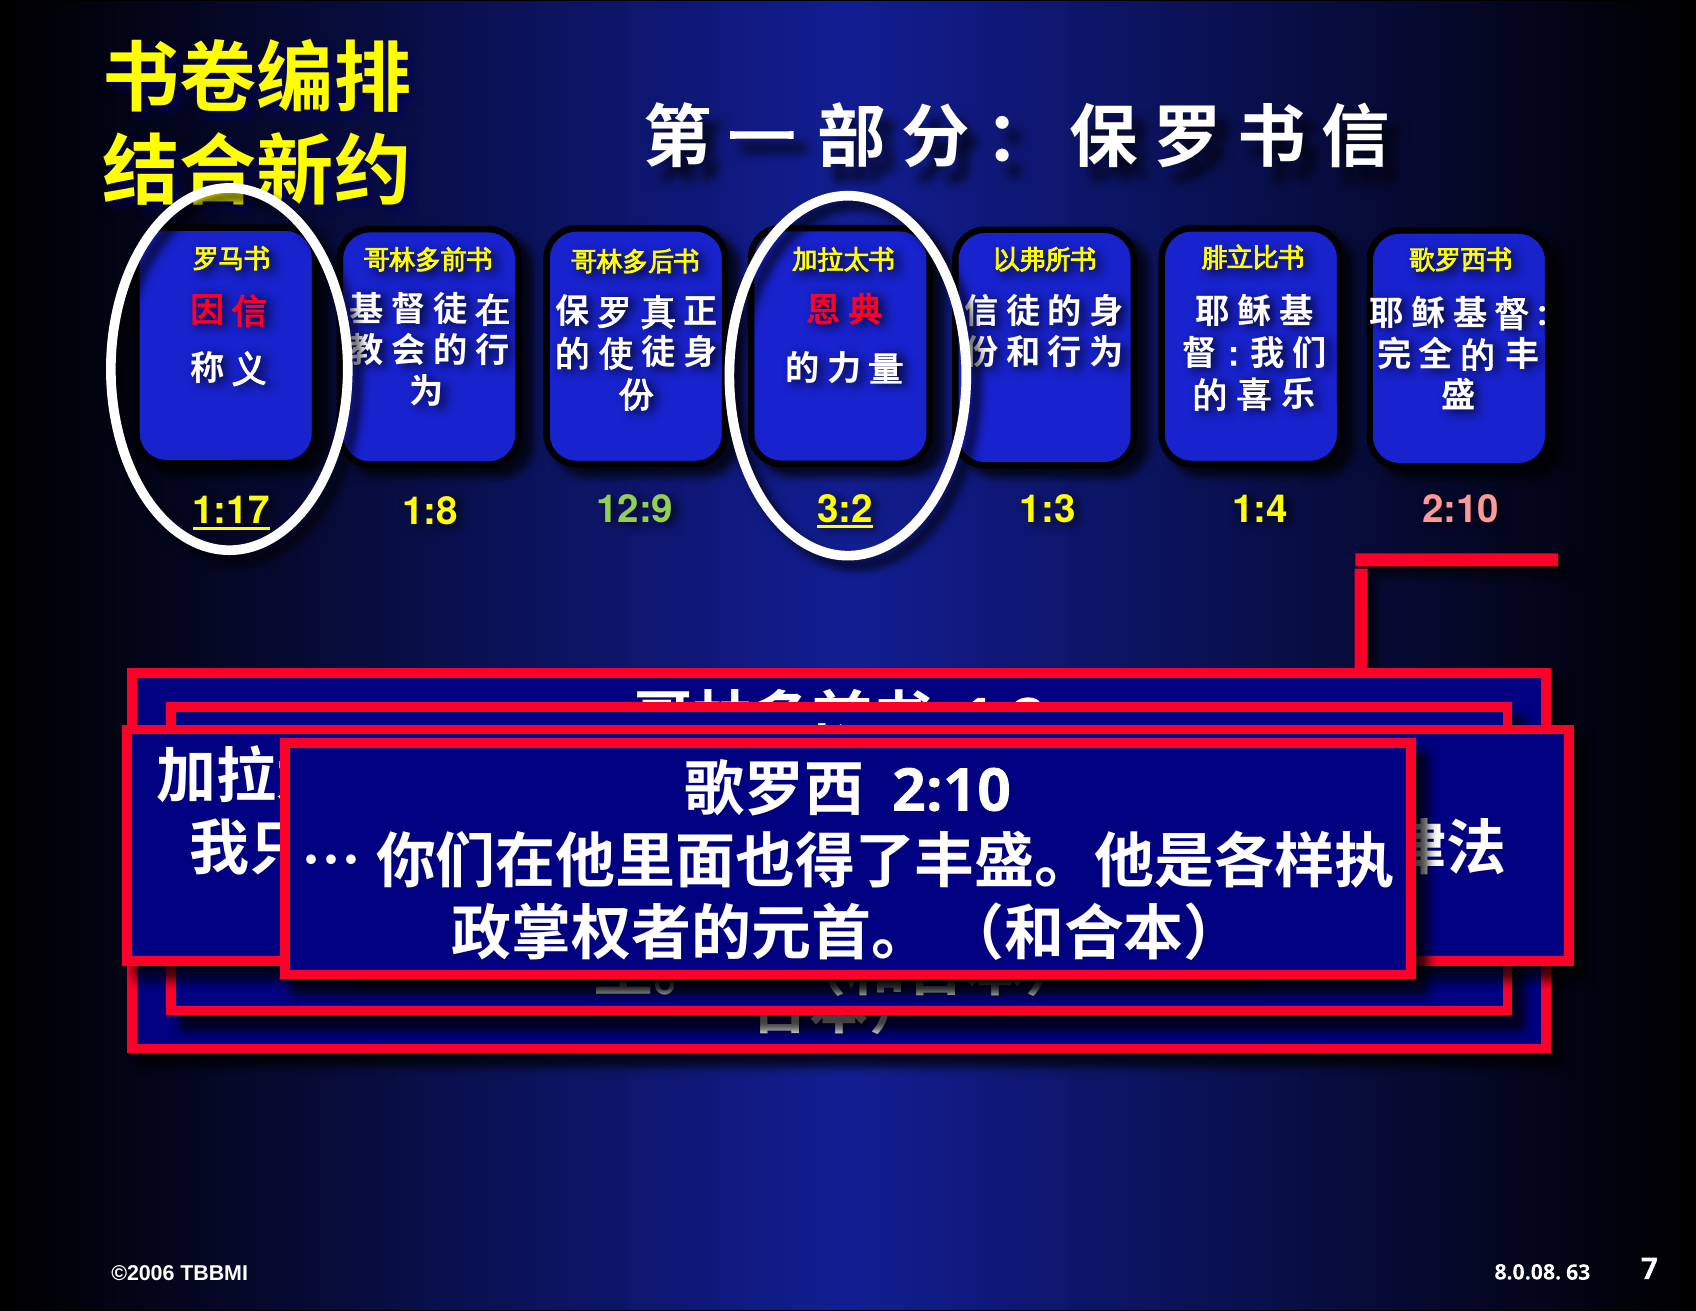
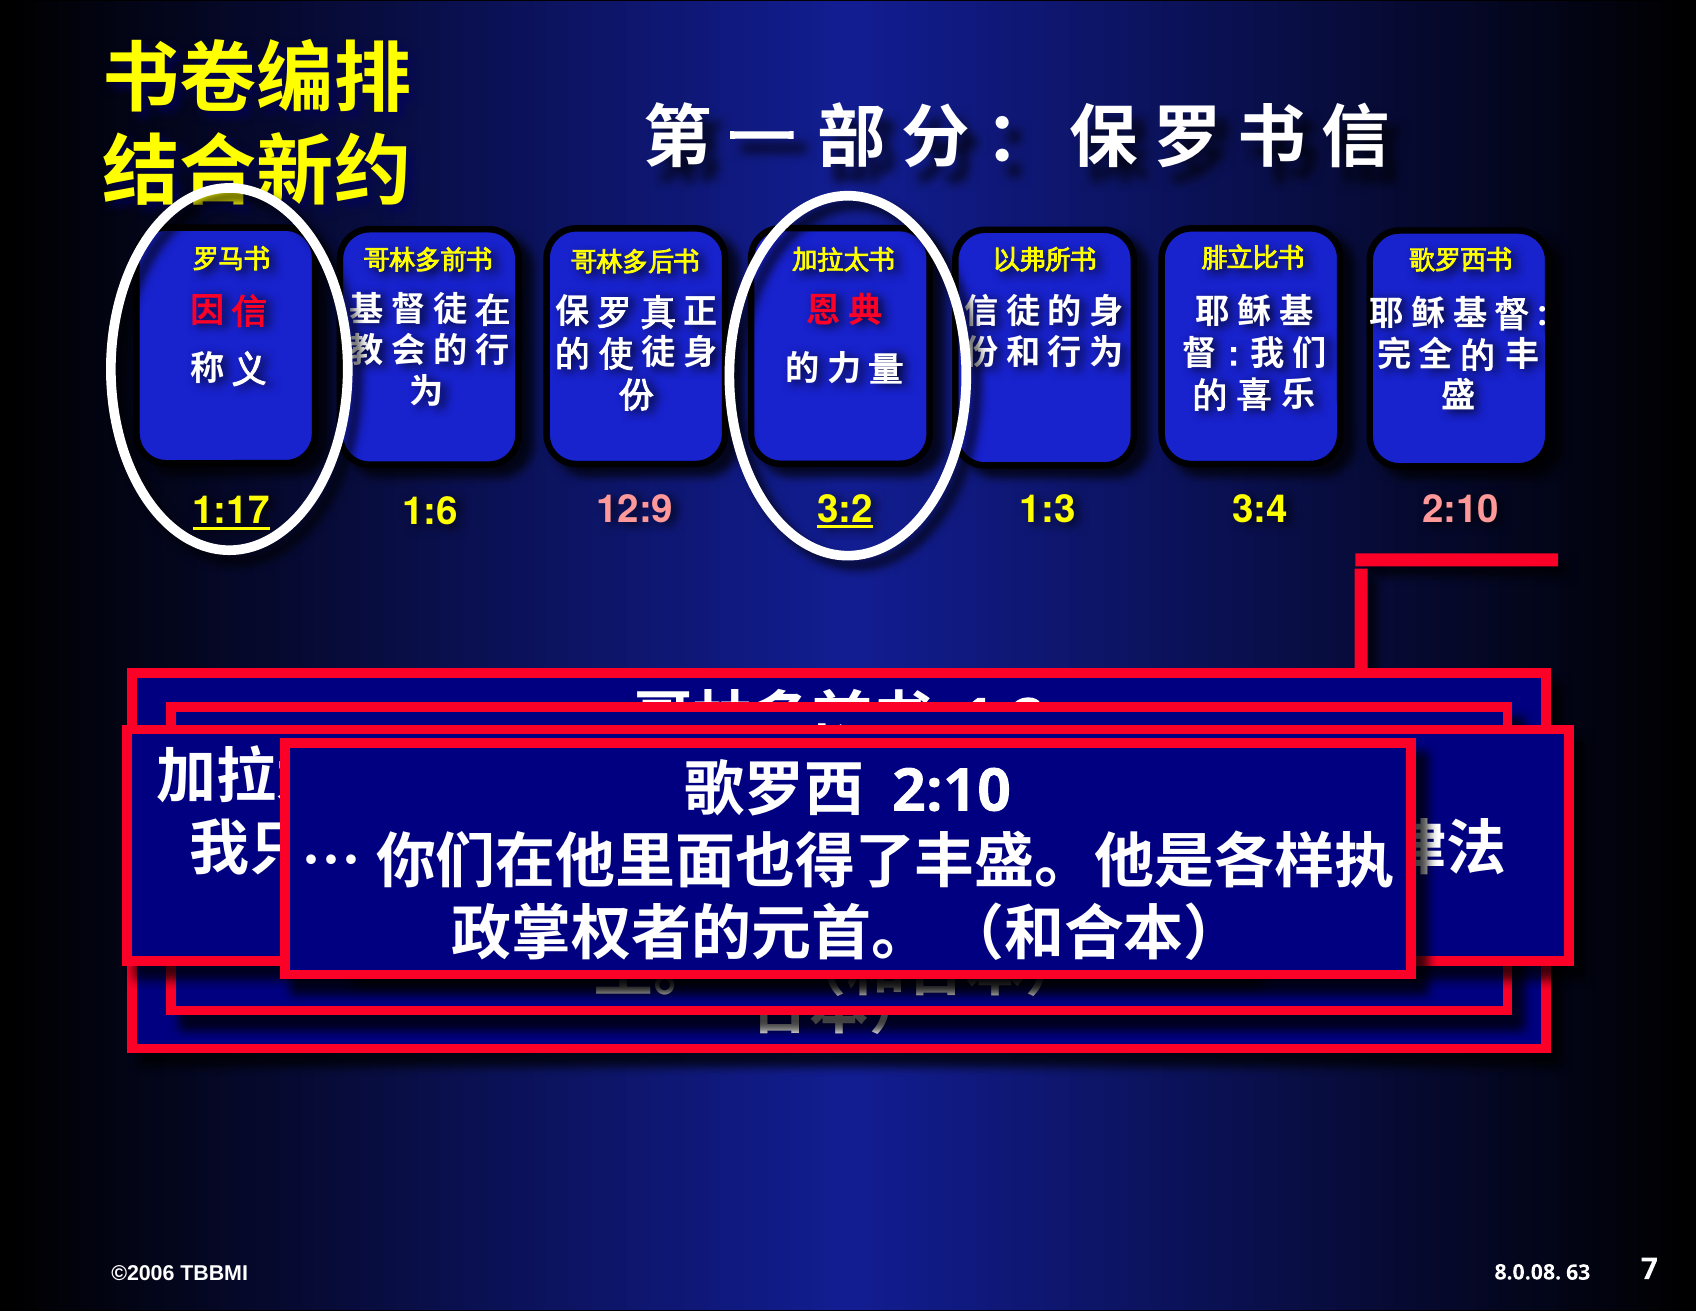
12:9 at (635, 510) colour: light green -> pink
1:4: 1:4 -> 3:4
1:8: 1:8 -> 1:6
